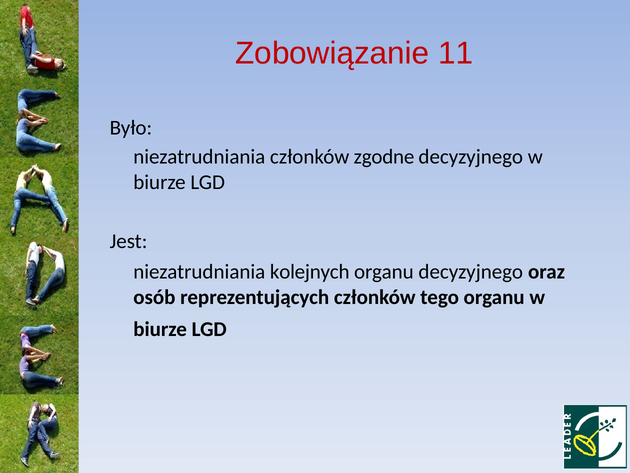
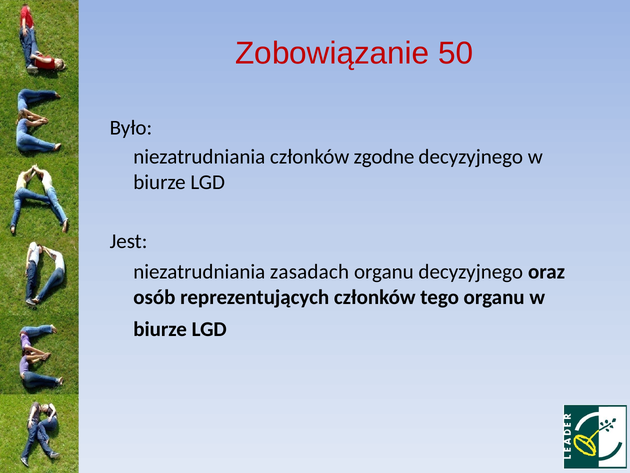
11: 11 -> 50
kolejnych: kolejnych -> zasadach
